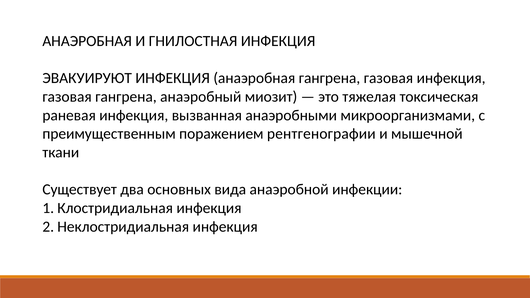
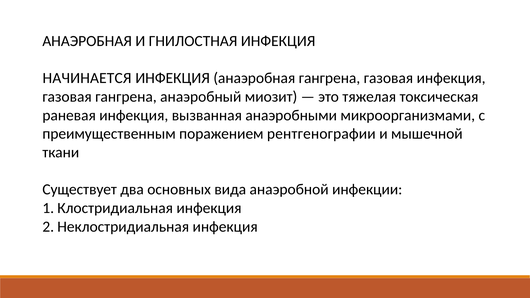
ЭВАКУИРУЮТ: ЭВАКУИРУЮТ -> НАЧИНАЕТСЯ
